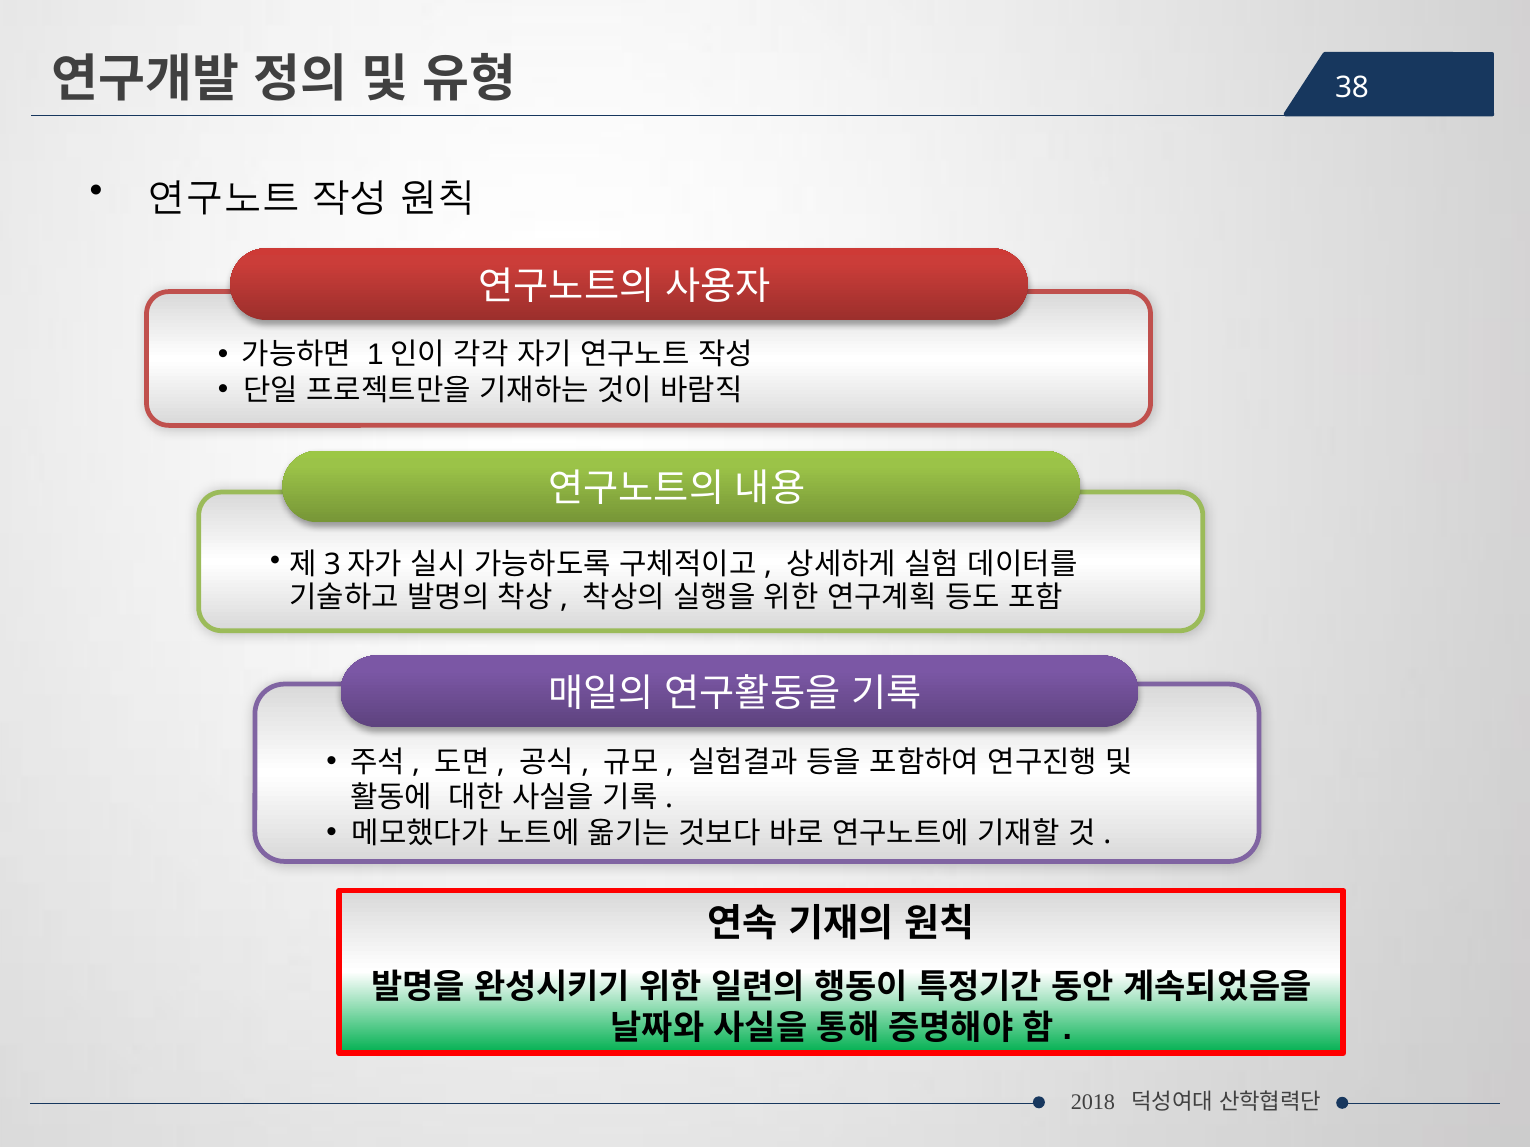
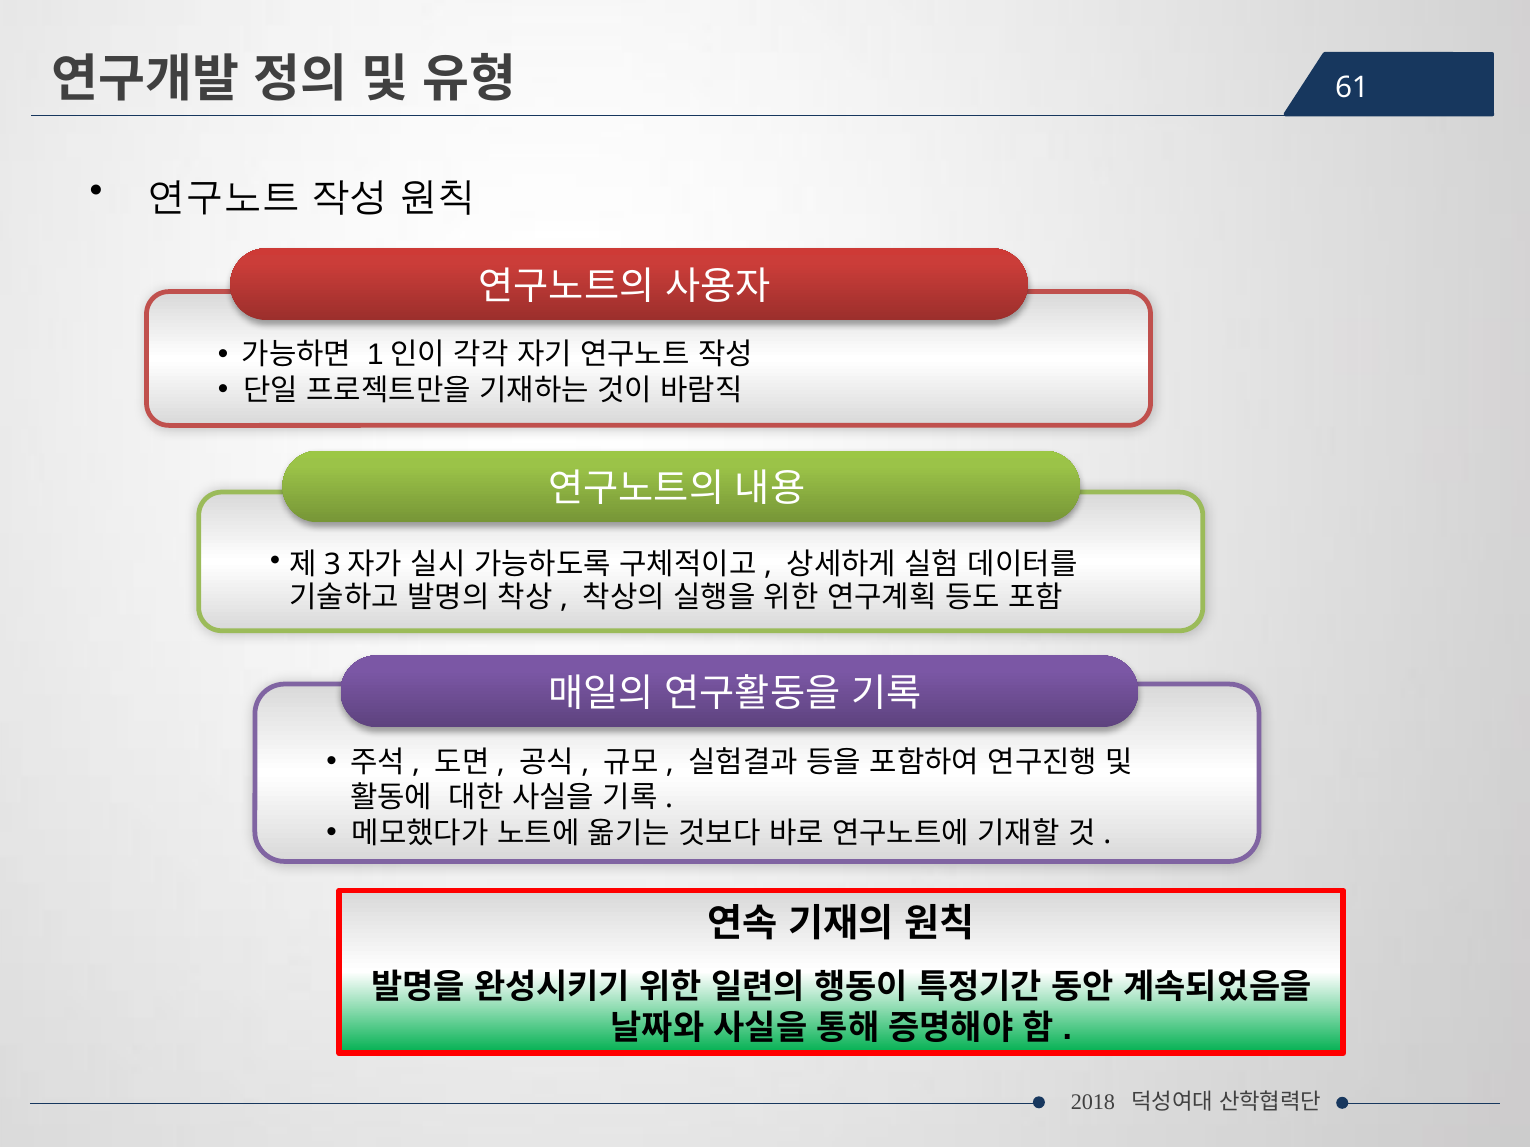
38: 38 -> 61
